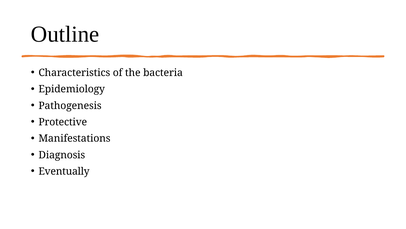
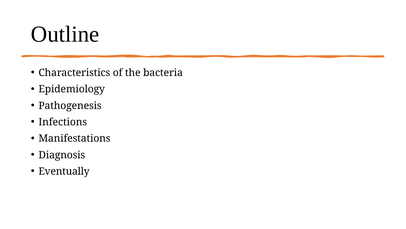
Protective: Protective -> Infections
